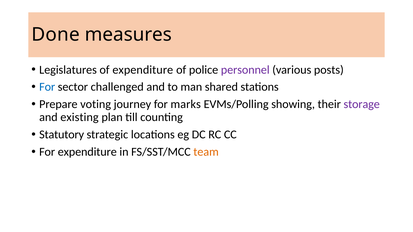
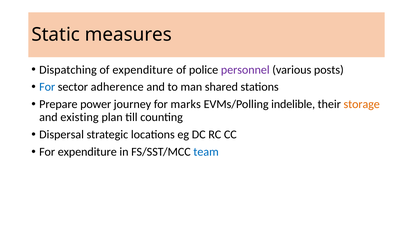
Done: Done -> Static
Legislatures: Legislatures -> Dispatching
challenged: challenged -> adherence
voting: voting -> power
showing: showing -> indelible
storage colour: purple -> orange
Statutory: Statutory -> Dispersal
team colour: orange -> blue
